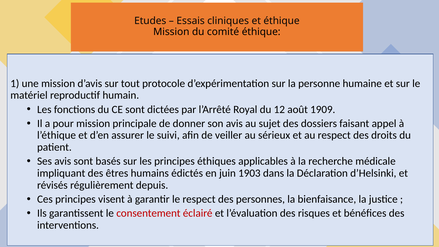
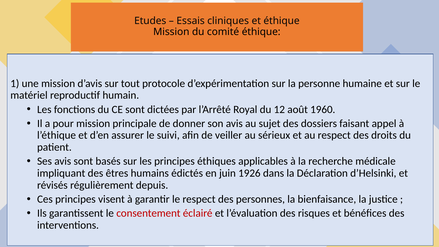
1909: 1909 -> 1960
1903: 1903 -> 1926
